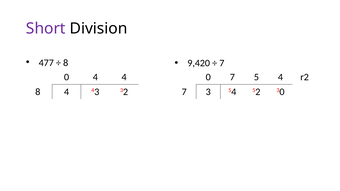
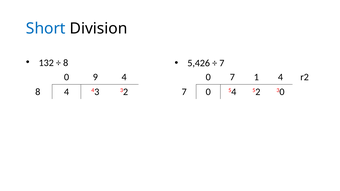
Short colour: purple -> blue
477: 477 -> 132
9,420: 9,420 -> 5,426
0 4: 4 -> 9
5: 5 -> 1
3 at (208, 92): 3 -> 0
